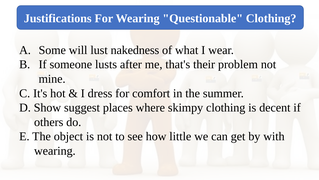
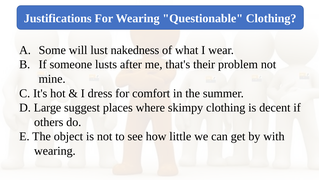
Show: Show -> Large
